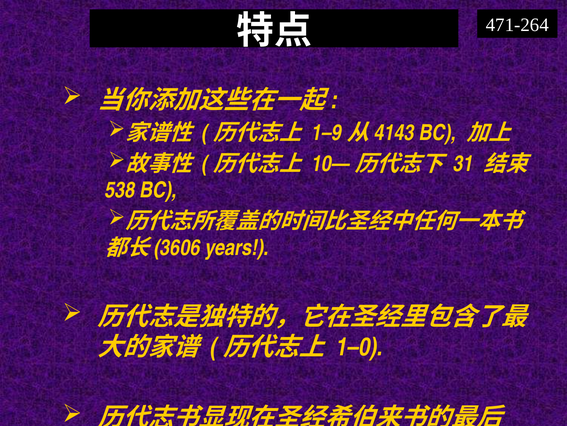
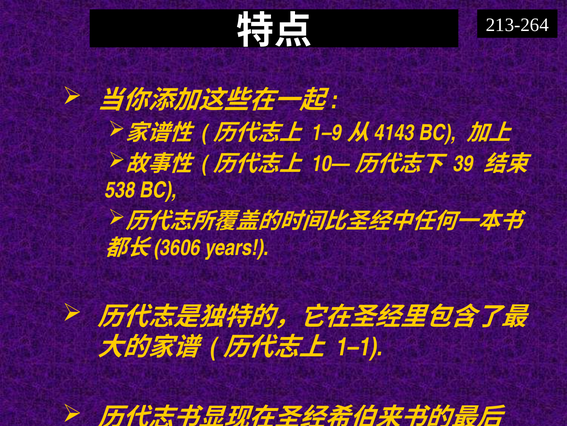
471-264: 471-264 -> 213-264
31: 31 -> 39
1–0: 1–0 -> 1–1
